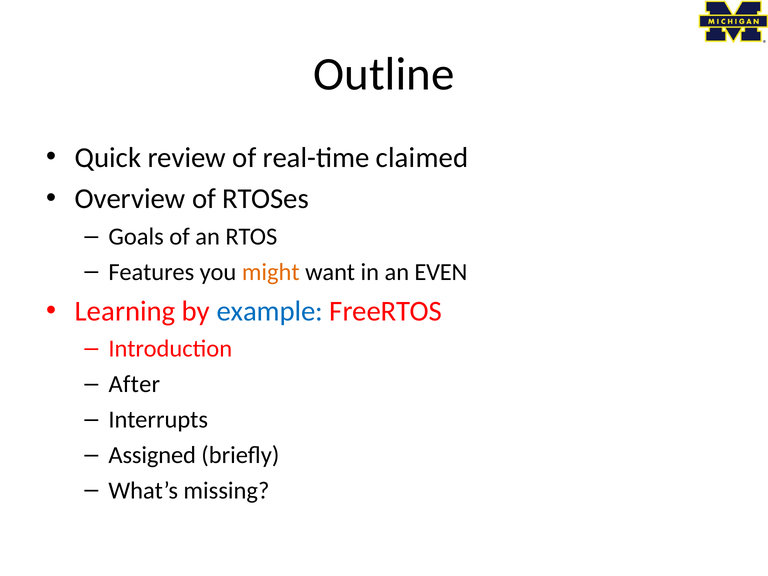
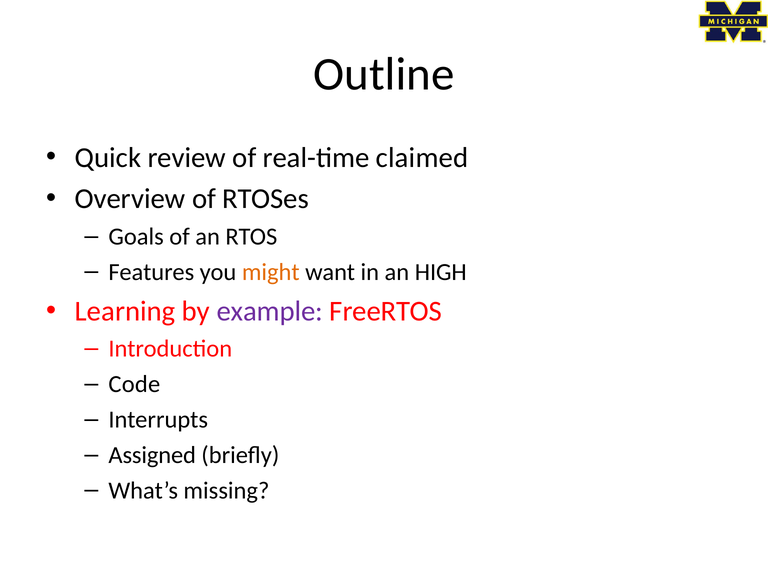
EVEN: EVEN -> HIGH
example colour: blue -> purple
After: After -> Code
